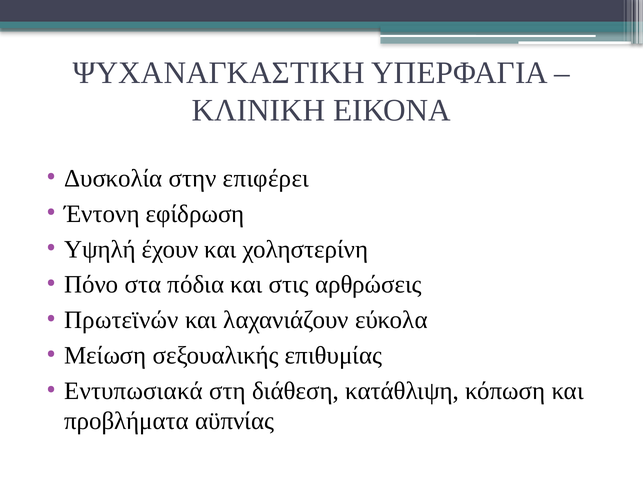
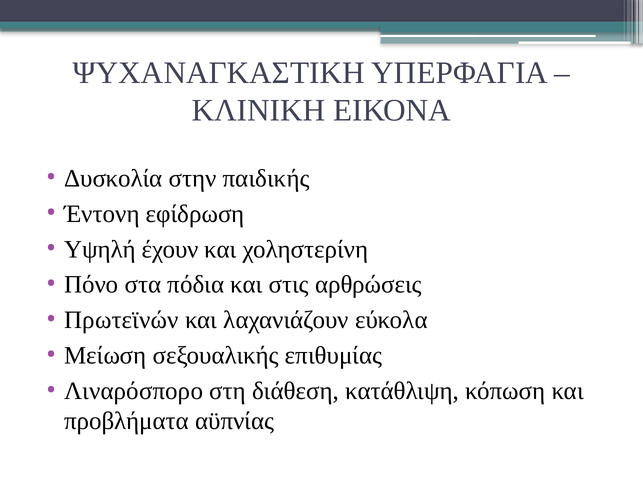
επιφέρει: επιφέρει -> παιδικής
Εντυπωσιακά: Εντυπωσιακά -> Λιναρόσπορο
